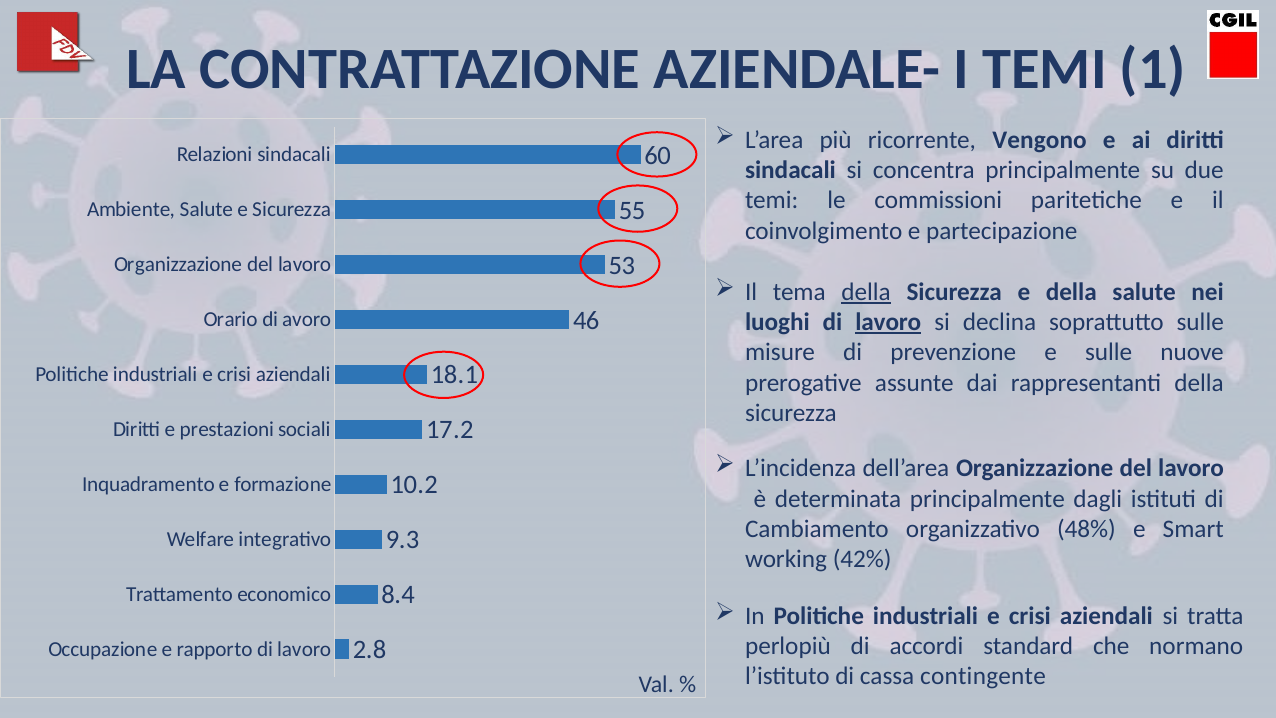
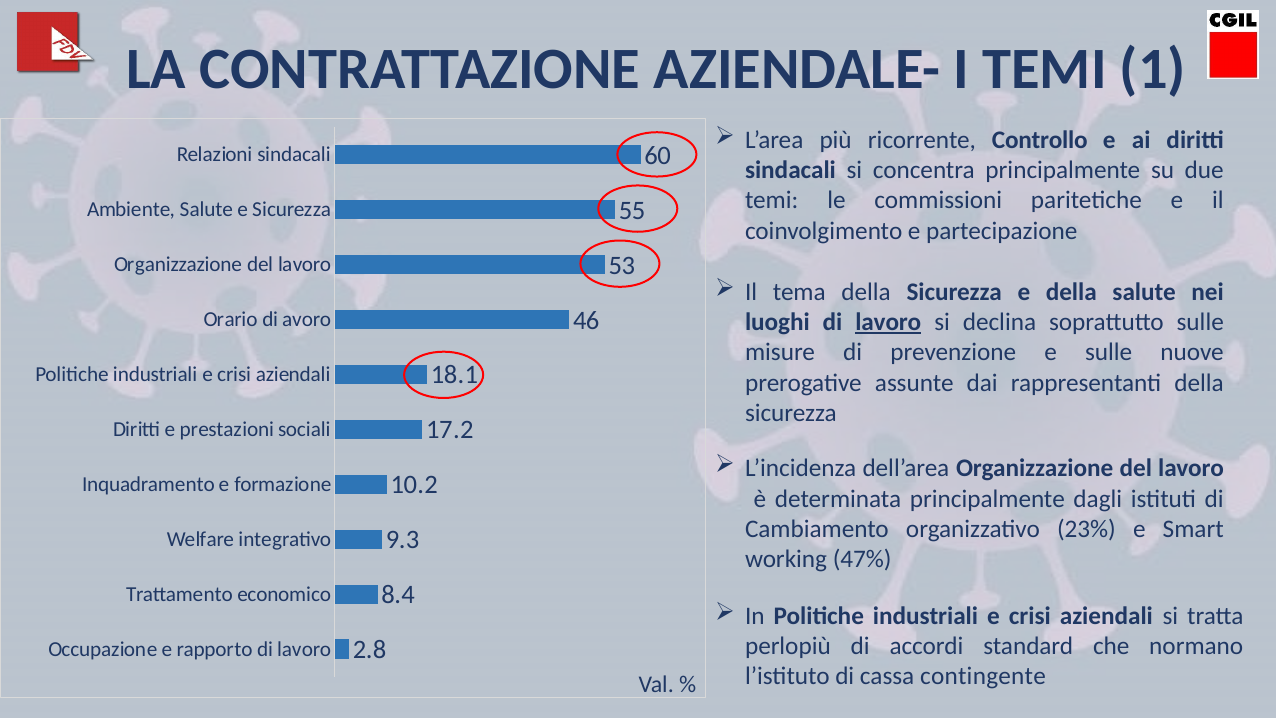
Vengono: Vengono -> Controllo
della at (866, 292) underline: present -> none
48%: 48% -> 23%
42%: 42% -> 47%
